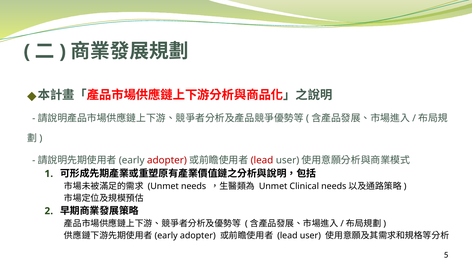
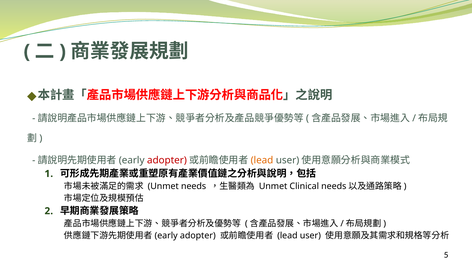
lead at (262, 161) colour: red -> orange
